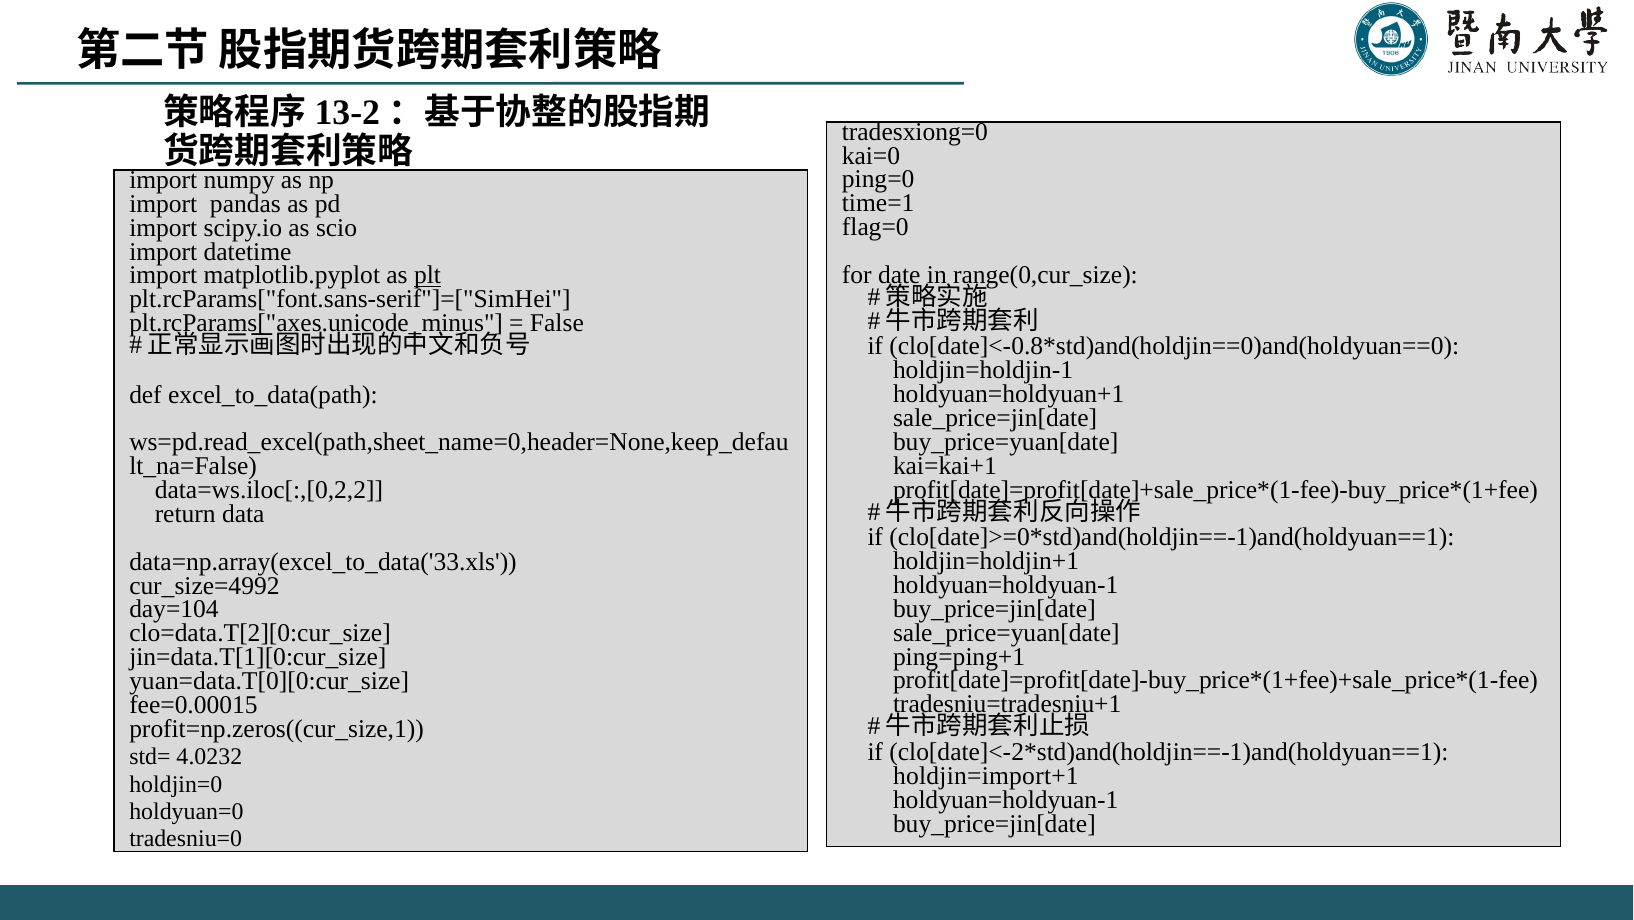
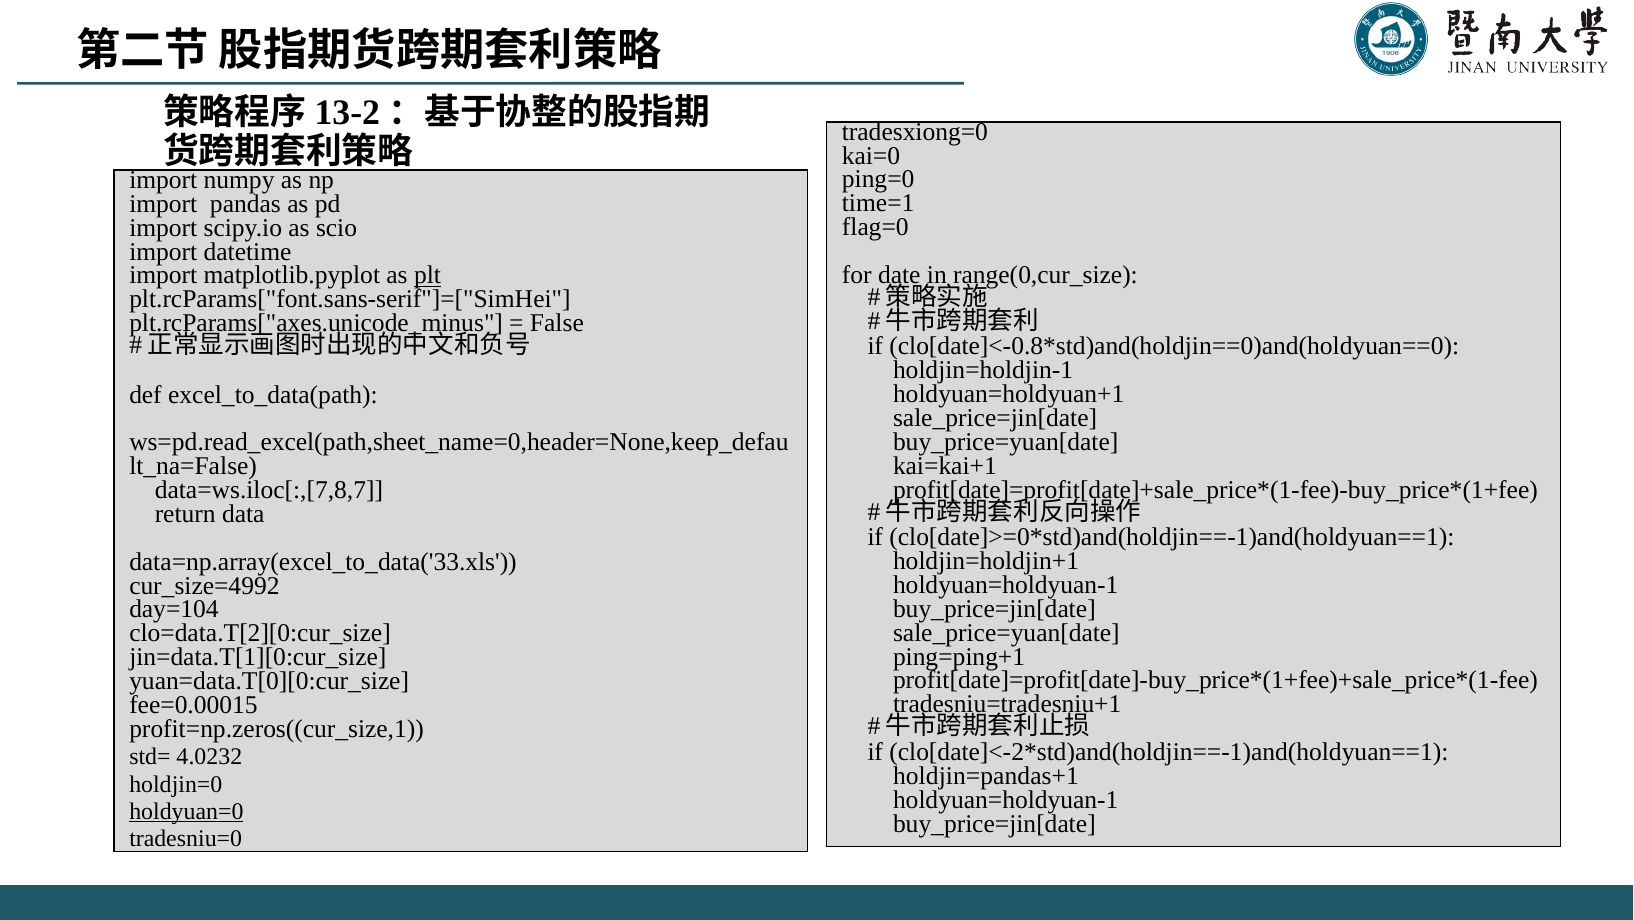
data=ws.iloc[:,[0,2,2: data=ws.iloc[:,[0,2,2 -> data=ws.iloc[:,[7,8,7
holdjin=import+1: holdjin=import+1 -> holdjin=pandas+1
holdyuan=0 underline: none -> present
